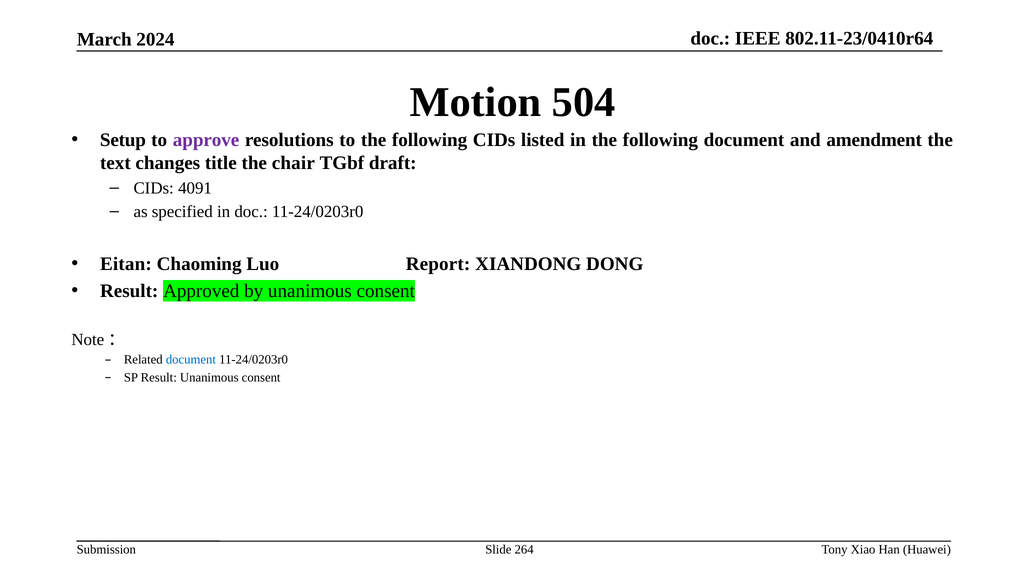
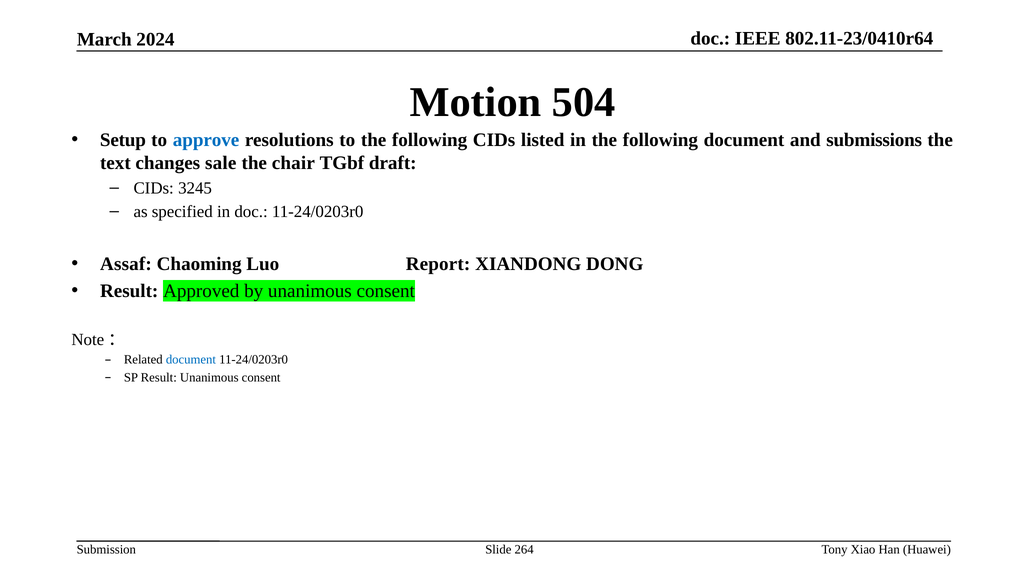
approve colour: purple -> blue
amendment: amendment -> submissions
title: title -> sale
4091: 4091 -> 3245
Eitan: Eitan -> Assaf
